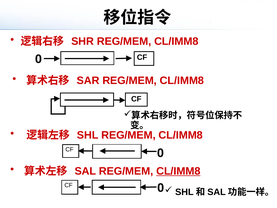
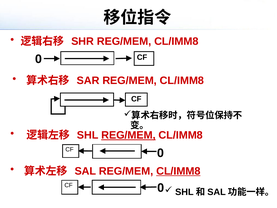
REG/MEM at (128, 135) underline: none -> present
